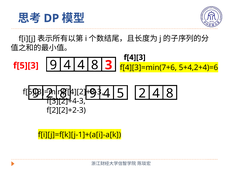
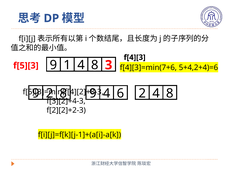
4 at (67, 65): 4 -> 1
5: 5 -> 6
